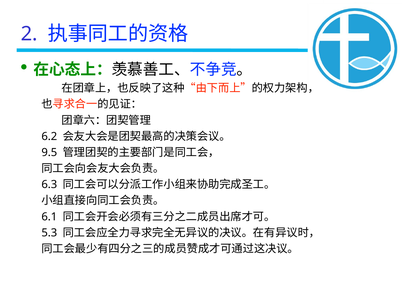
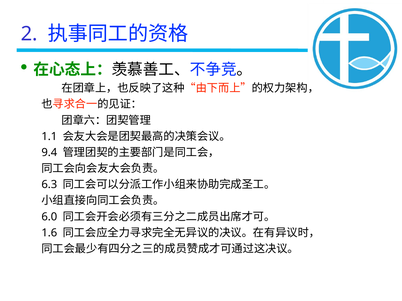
6.2: 6.2 -> 1.1
9.5: 9.5 -> 9.4
6.1: 6.1 -> 6.0
5.3: 5.3 -> 1.6
